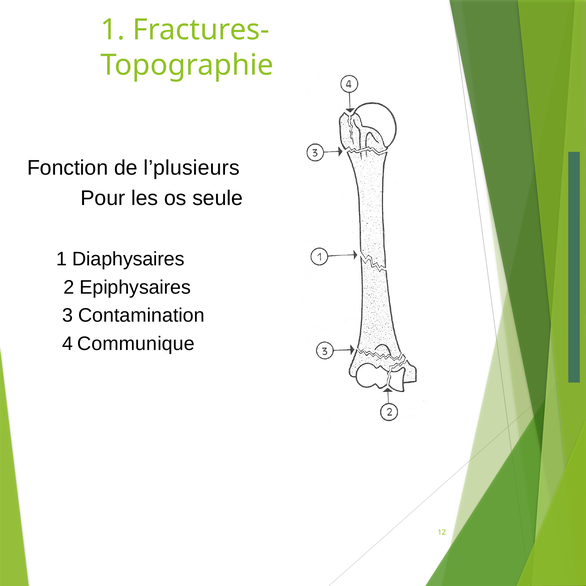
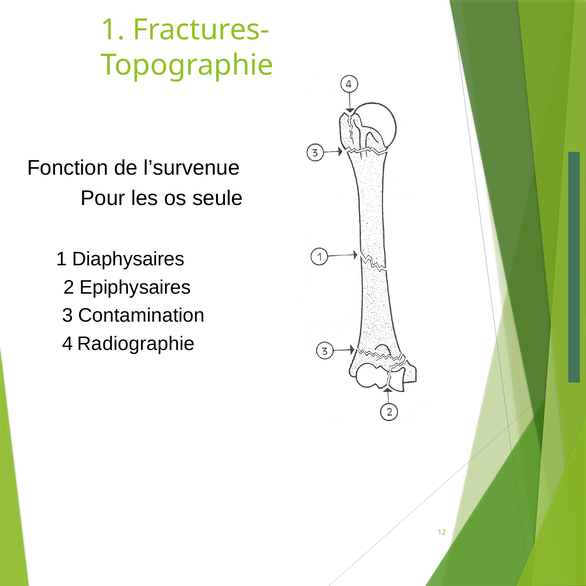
l’plusieurs: l’plusieurs -> l’survenue
Communique: Communique -> Radiographie
